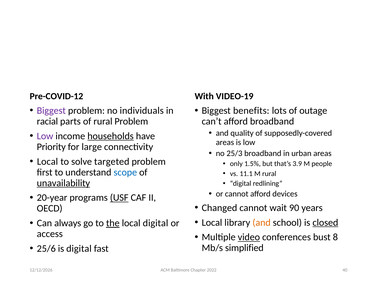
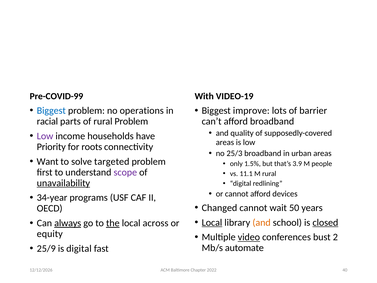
Pre-COVID-12: Pre-COVID-12 -> Pre-COVID-99
benefits: benefits -> improve
outage: outage -> barrier
Biggest at (51, 110) colour: purple -> blue
individuals: individuals -> operations
households underline: present -> none
large: large -> roots
Local at (47, 161): Local -> Want
scope colour: blue -> purple
20-year: 20-year -> 34-year
USF underline: present -> none
90: 90 -> 50
Local at (212, 222) underline: none -> present
always underline: none -> present
local digital: digital -> across
access: access -> equity
8: 8 -> 2
25/6: 25/6 -> 25/9
simplified: simplified -> automate
